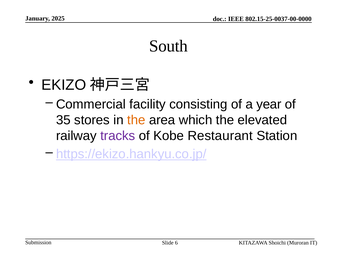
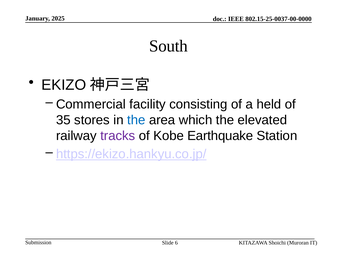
year: year -> held
the at (136, 120) colour: orange -> blue
Restaurant: Restaurant -> Earthquake
